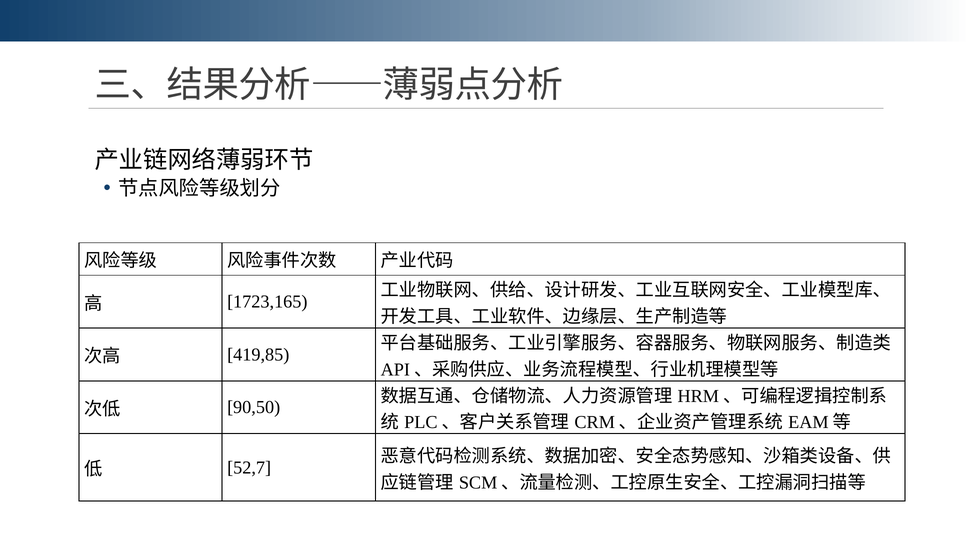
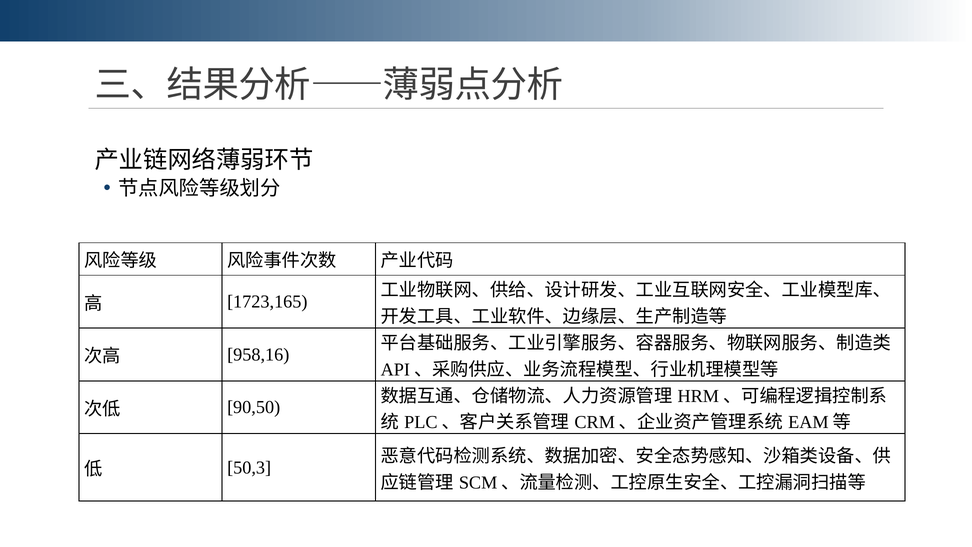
419,85: 419,85 -> 958,16
52,7: 52,7 -> 50,3
